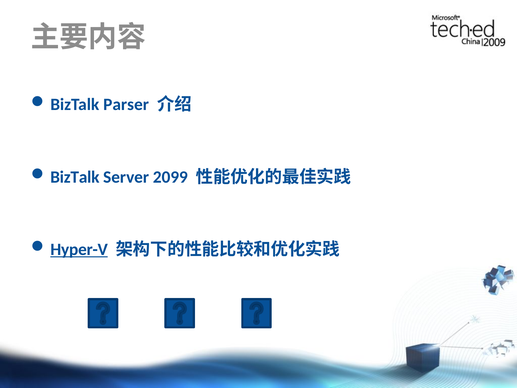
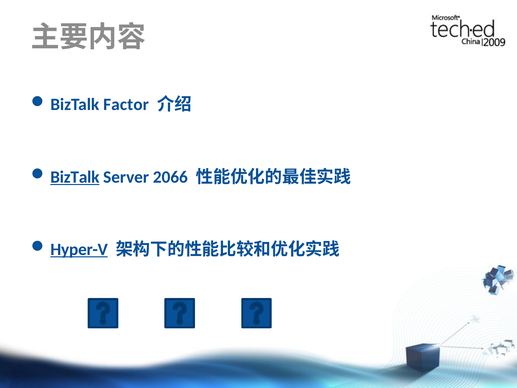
Parser: Parser -> Factor
BizTalk at (75, 177) underline: none -> present
2099: 2099 -> 2066
